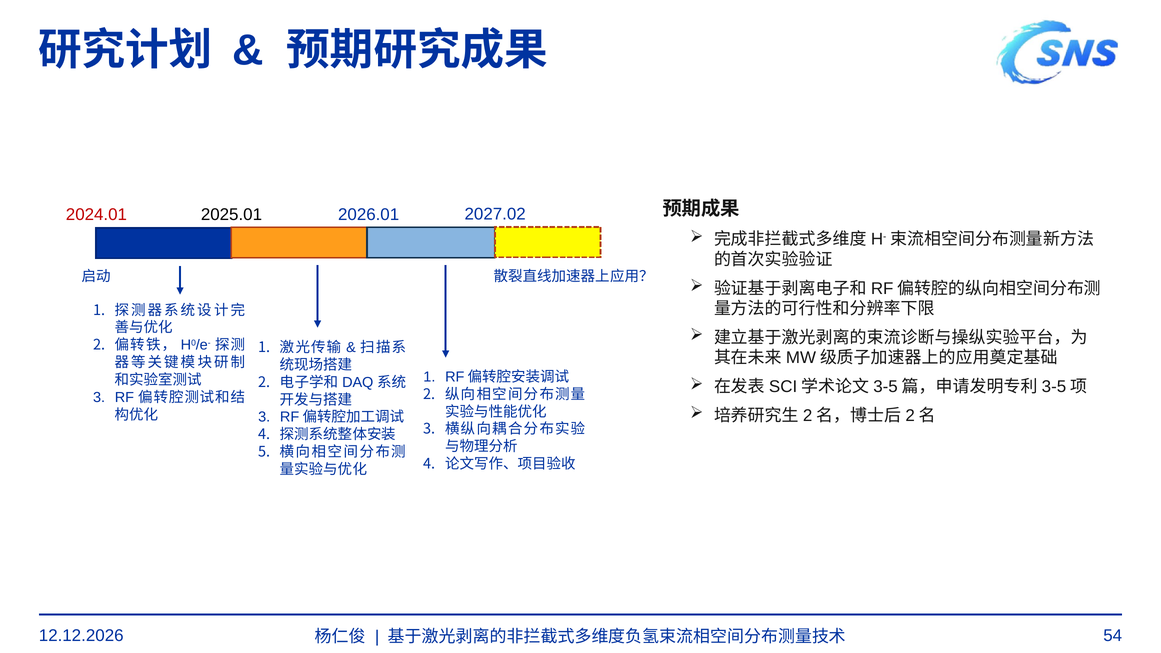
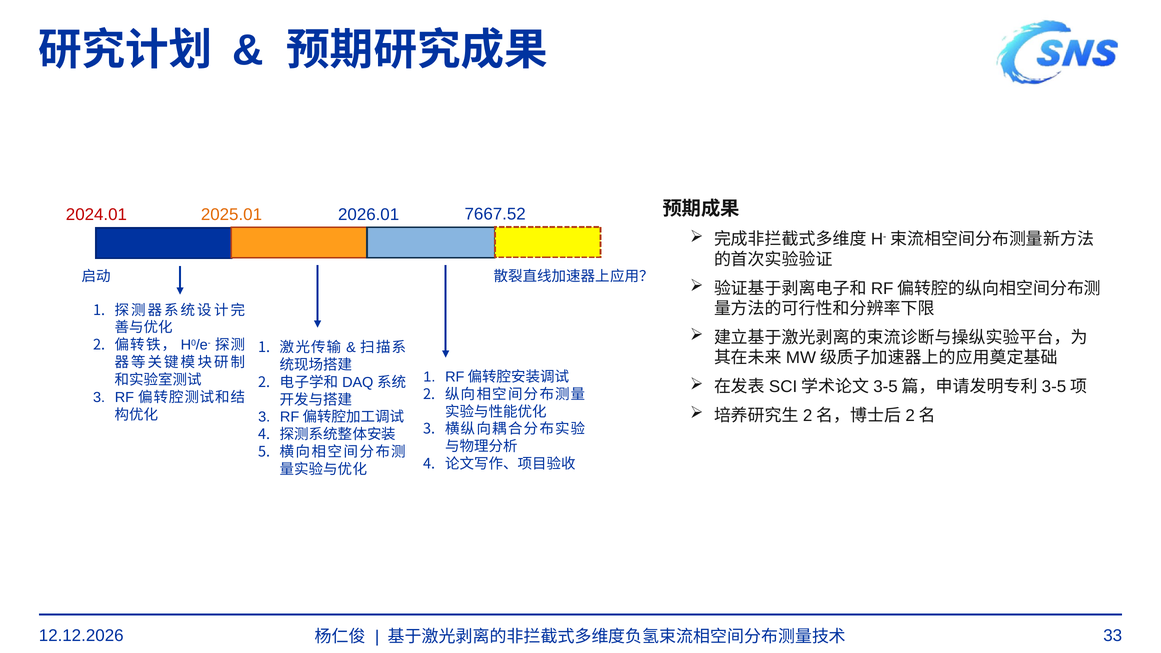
2025.01 colour: black -> orange
2027.02: 2027.02 -> 7667.52
54: 54 -> 33
